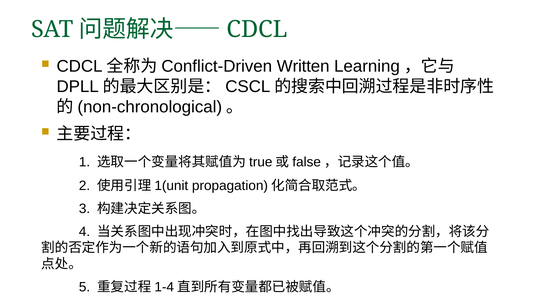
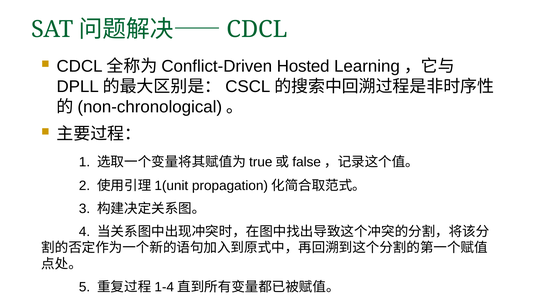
Written: Written -> Hosted
